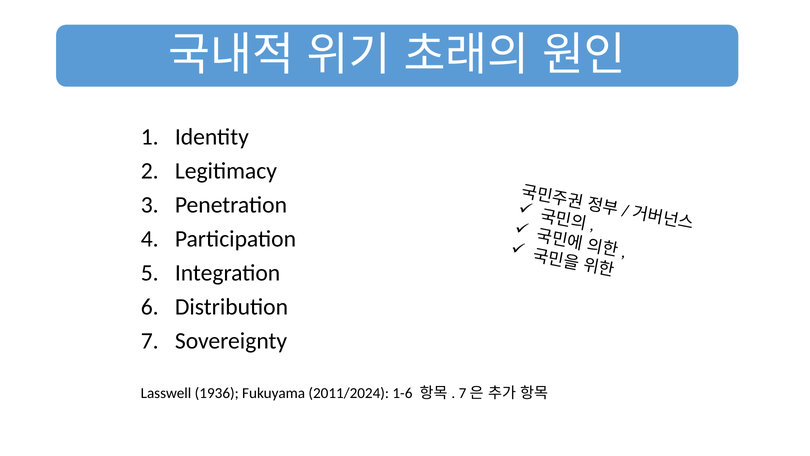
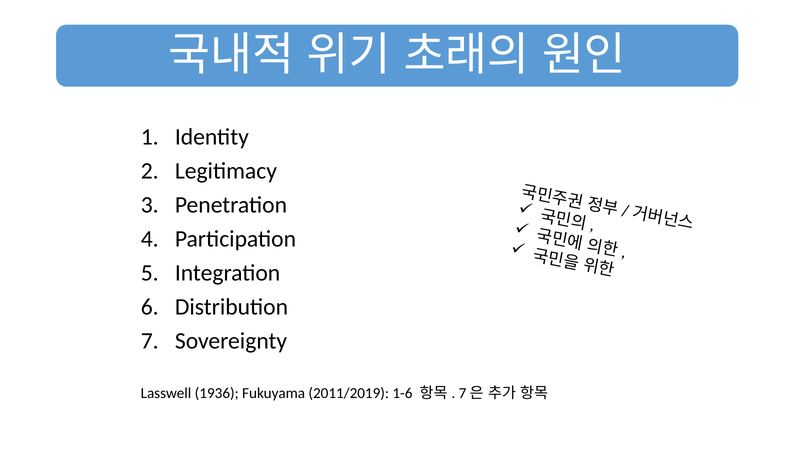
2011/2024: 2011/2024 -> 2011/2019
